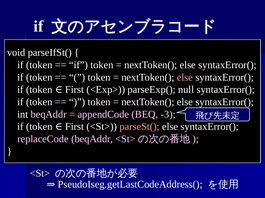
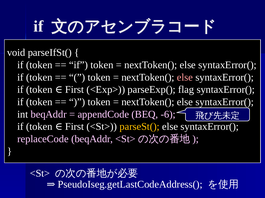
null: null -> flag
-3: -3 -> -6
parseSt( colour: pink -> yellow
